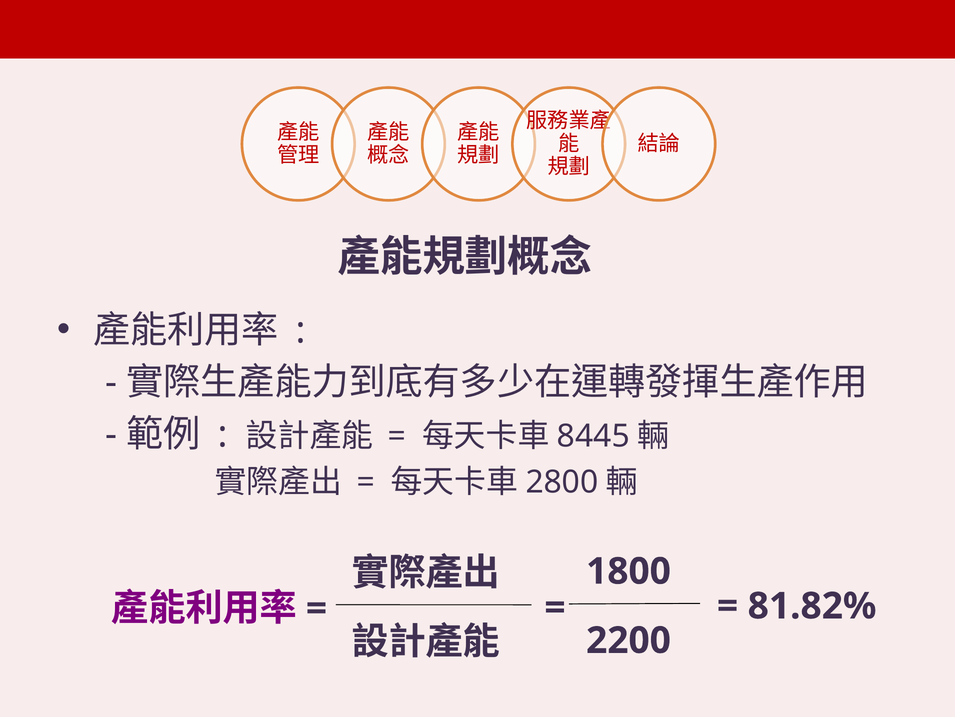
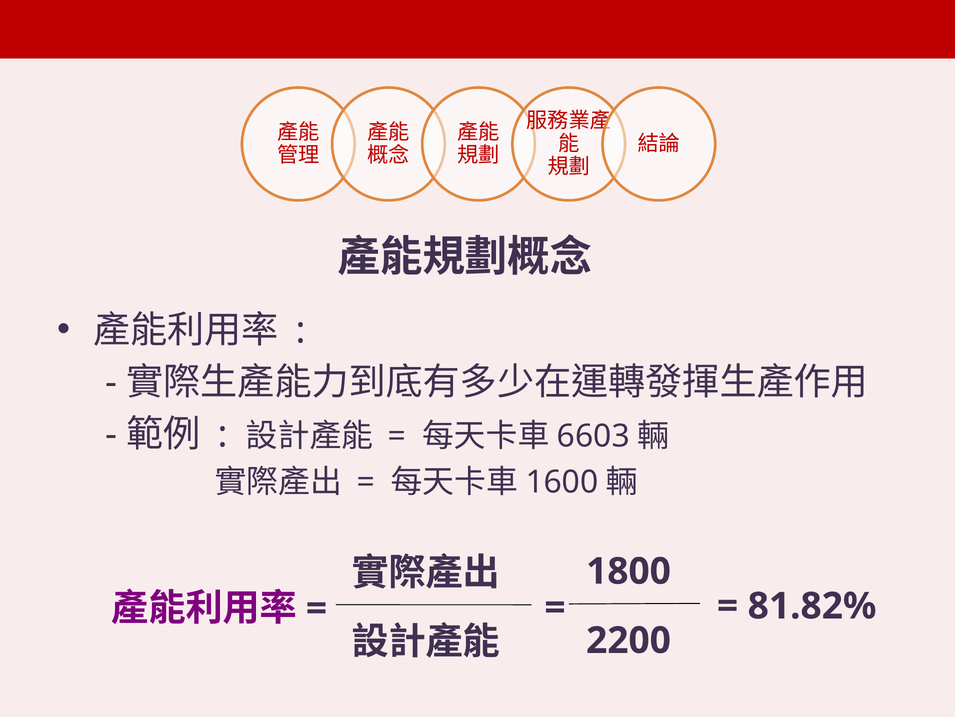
8445: 8445 -> 6603
2800: 2800 -> 1600
